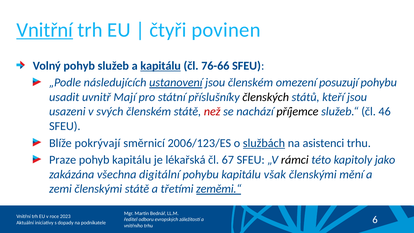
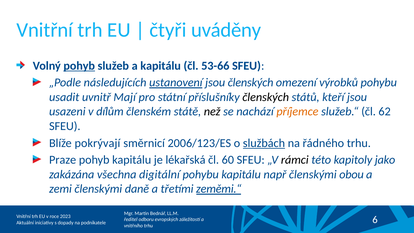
Vnitřní at (45, 30) underline: present -> none
povinen: povinen -> uváděny
pohyb at (79, 66) underline: none -> present
kapitálu at (161, 66) underline: present -> none
76-66: 76-66 -> 53-66
jsou členském: členském -> členských
posuzují: posuzují -> výrobků
svých: svých -> dílům
než colour: red -> black
příjemce colour: black -> orange
46: 46 -> 62
asistenci: asistenci -> řádného
67: 67 -> 60
však: však -> např
mění: mění -> obou
členskými státě: státě -> daně
